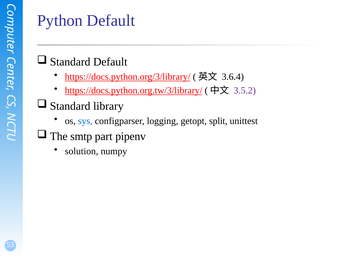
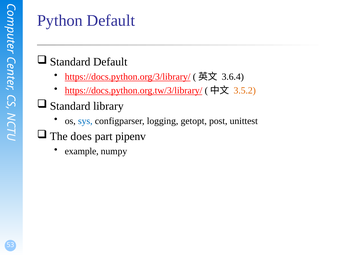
3.5.2 colour: purple -> orange
split: split -> post
smtp: smtp -> does
solution: solution -> example
